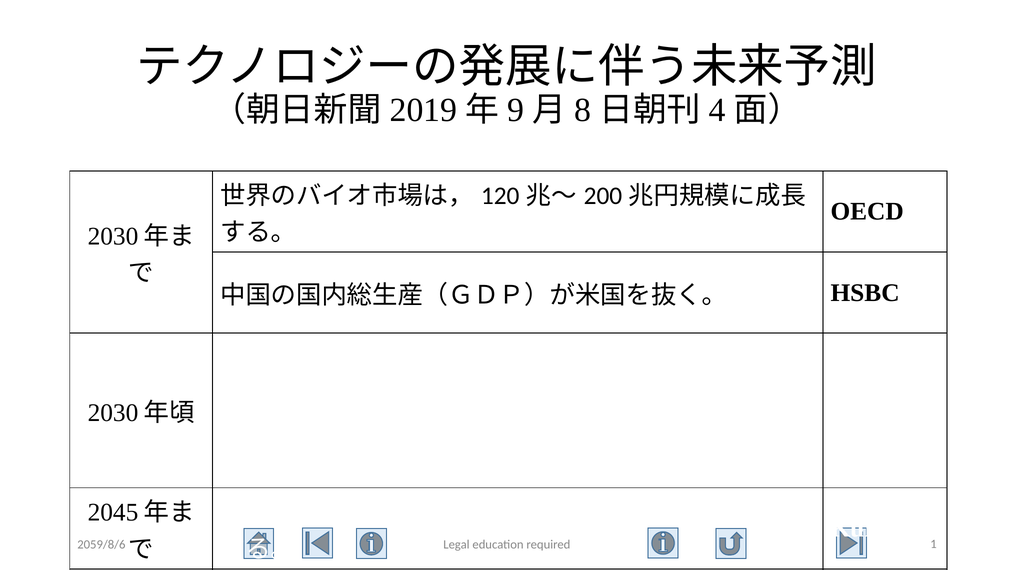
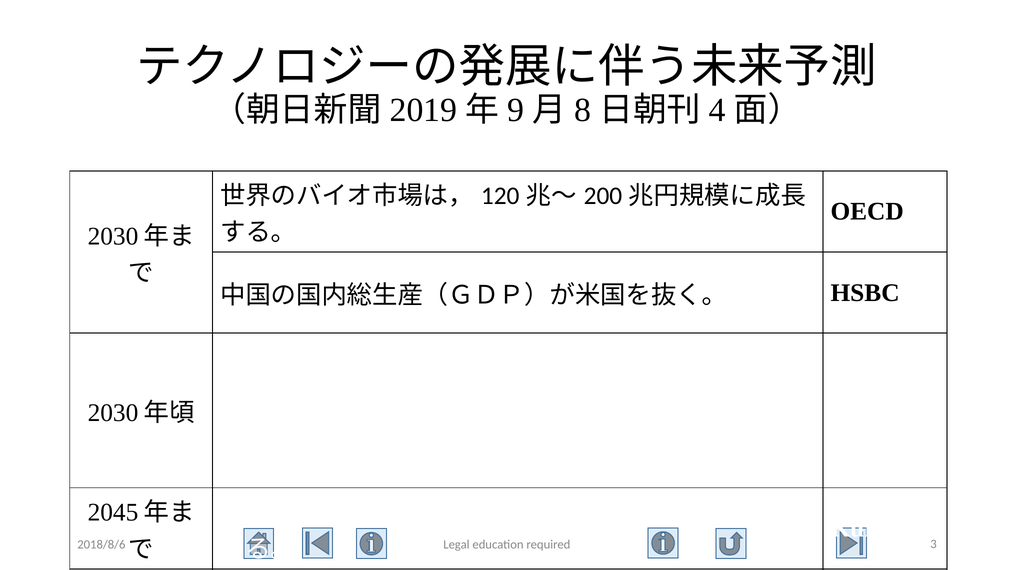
2059/8/6: 2059/8/6 -> 2018/8/6
1: 1 -> 3
